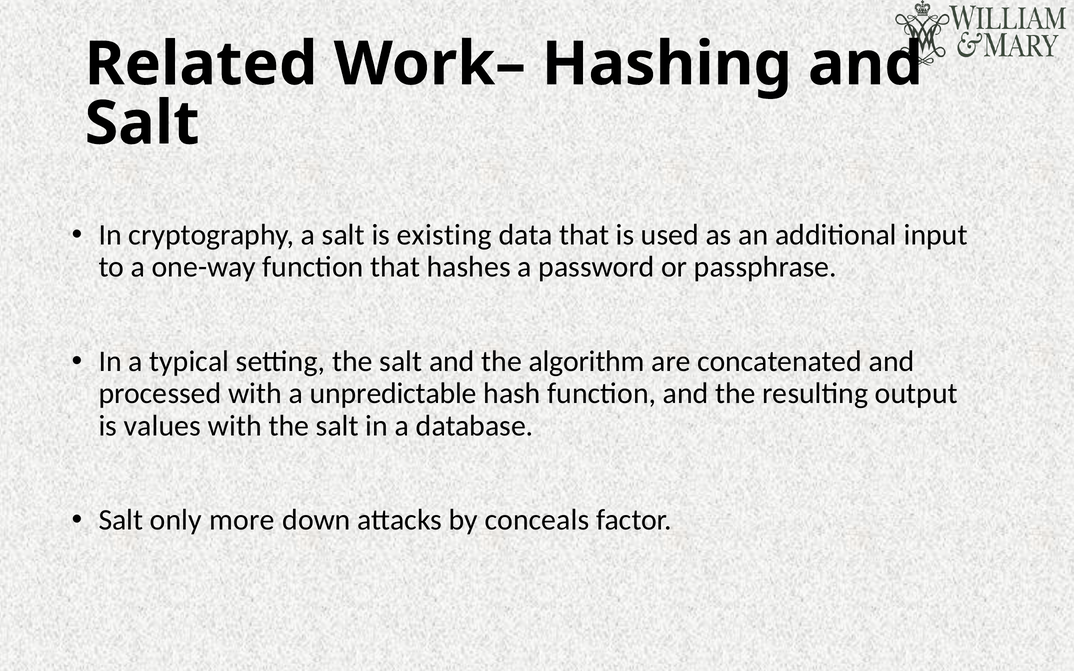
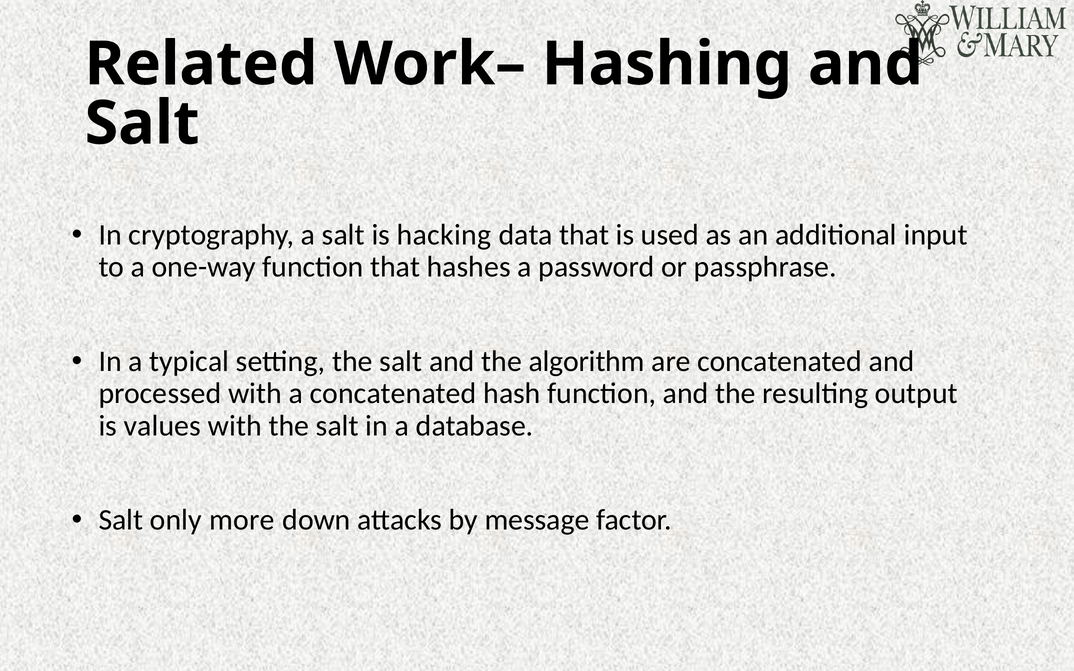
existing: existing -> hacking
a unpredictable: unpredictable -> concatenated
conceals: conceals -> message
